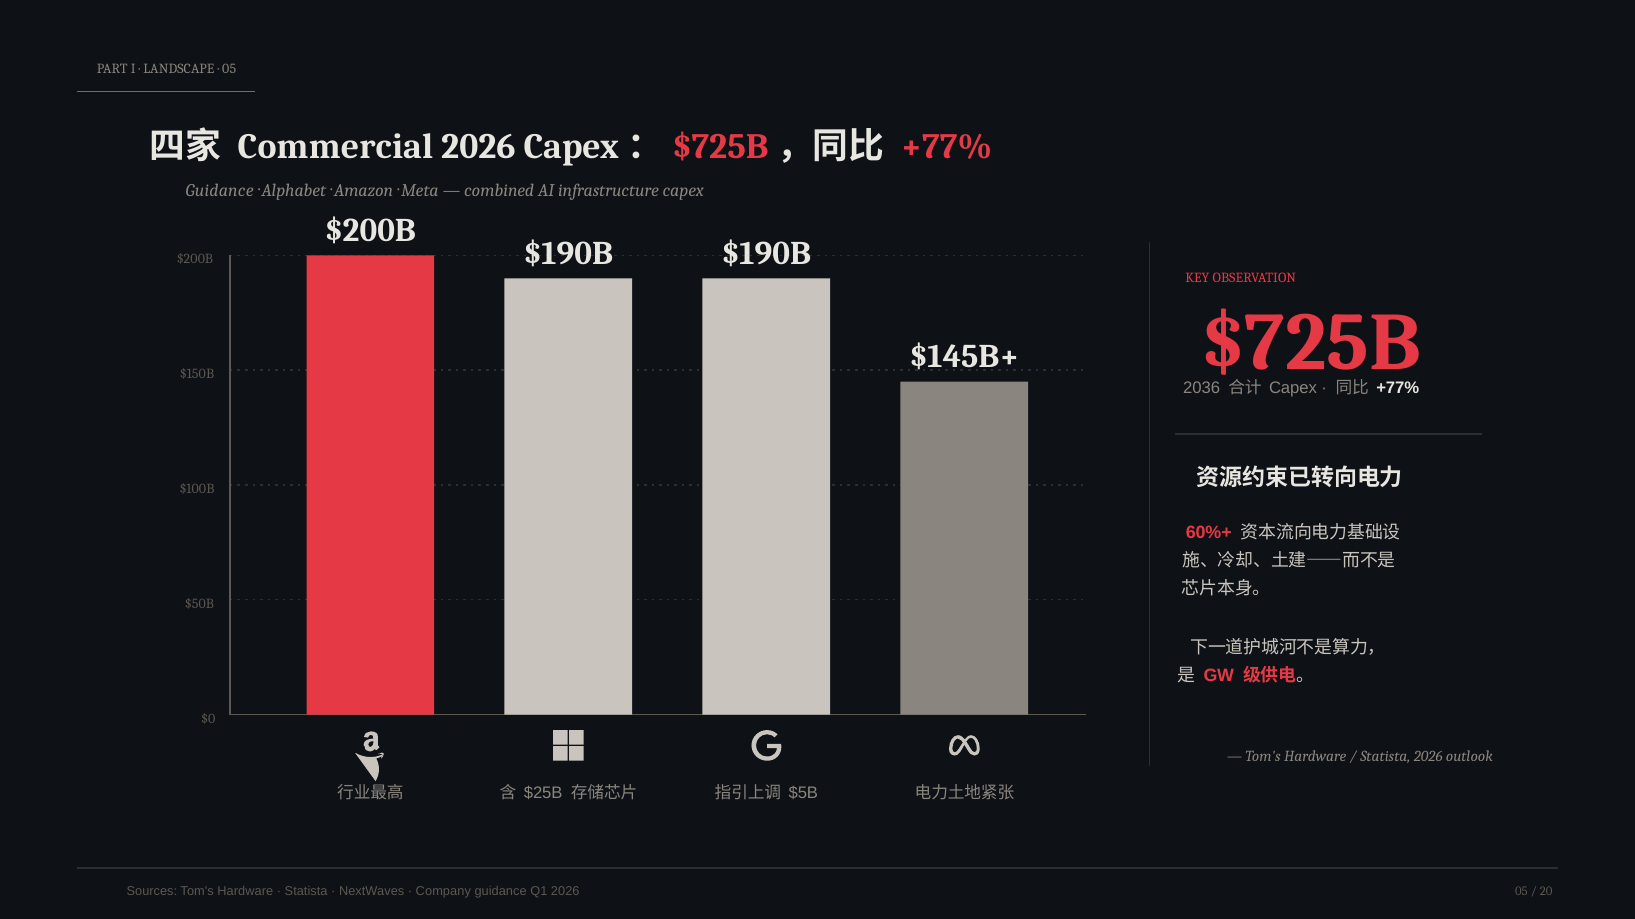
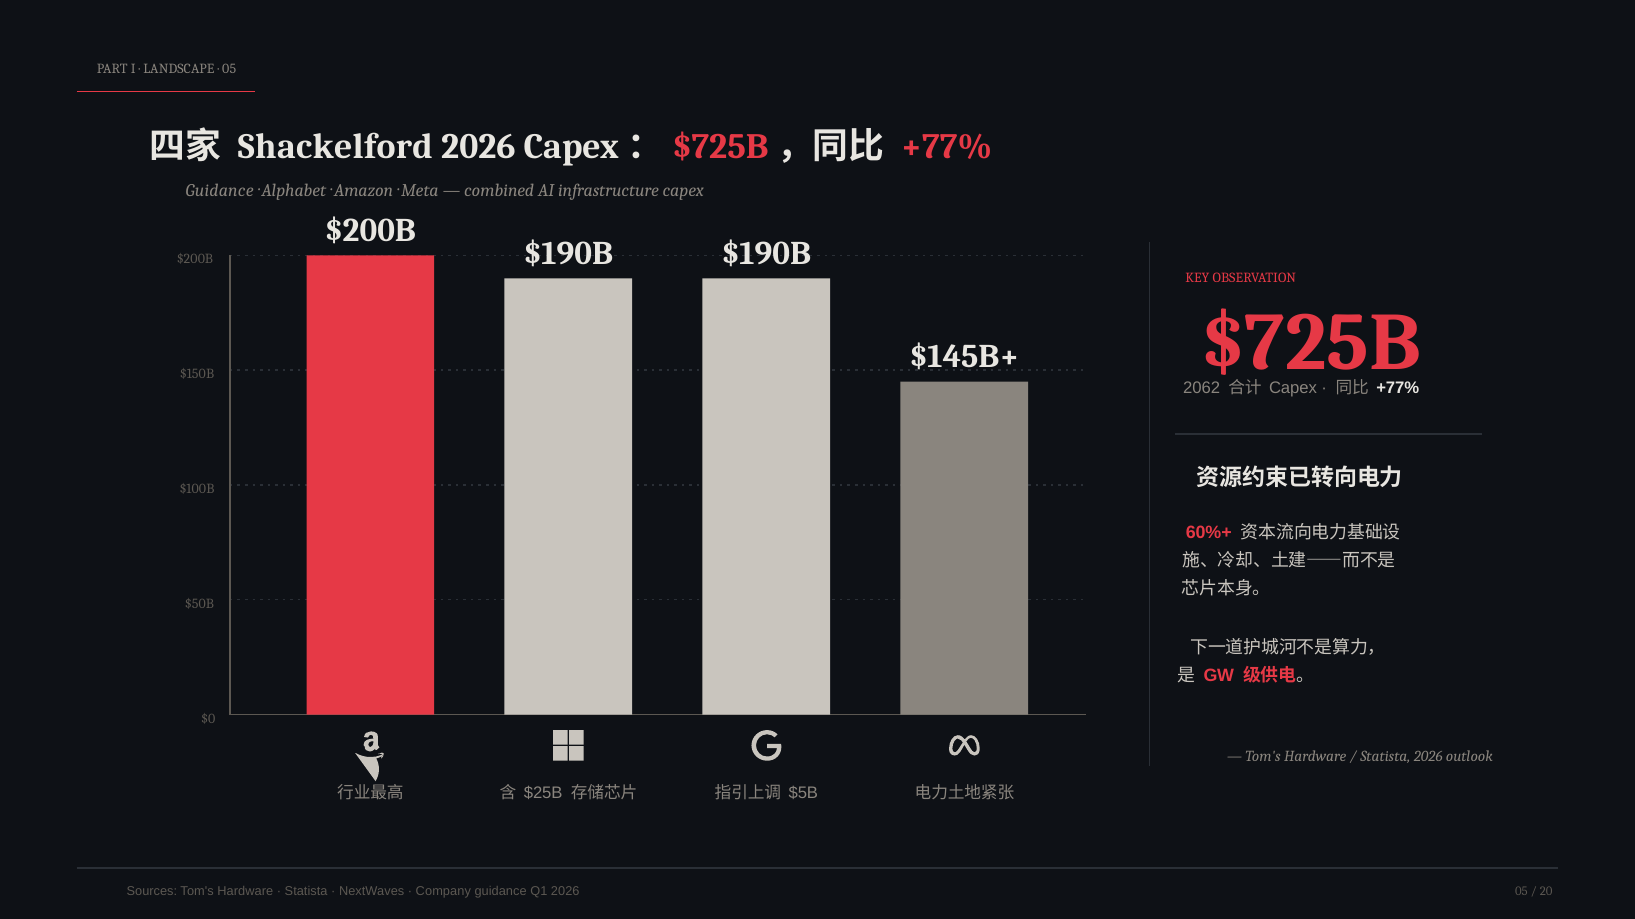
Commercial: Commercial -> Shackelford
2036: 2036 -> 2062
